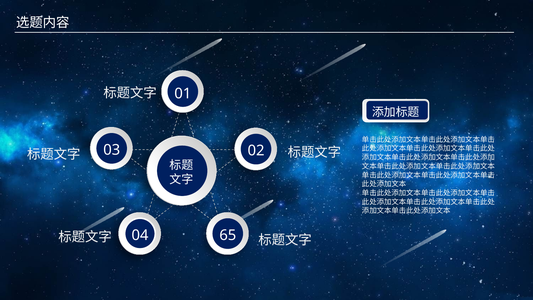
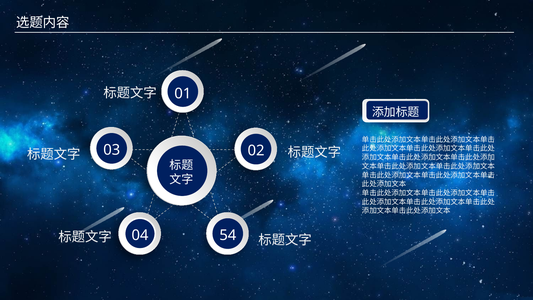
65: 65 -> 54
